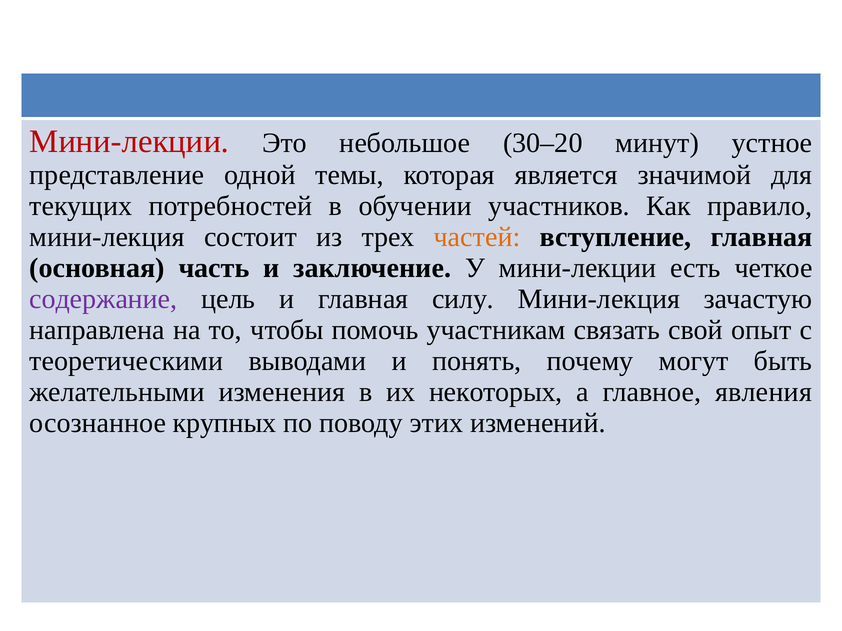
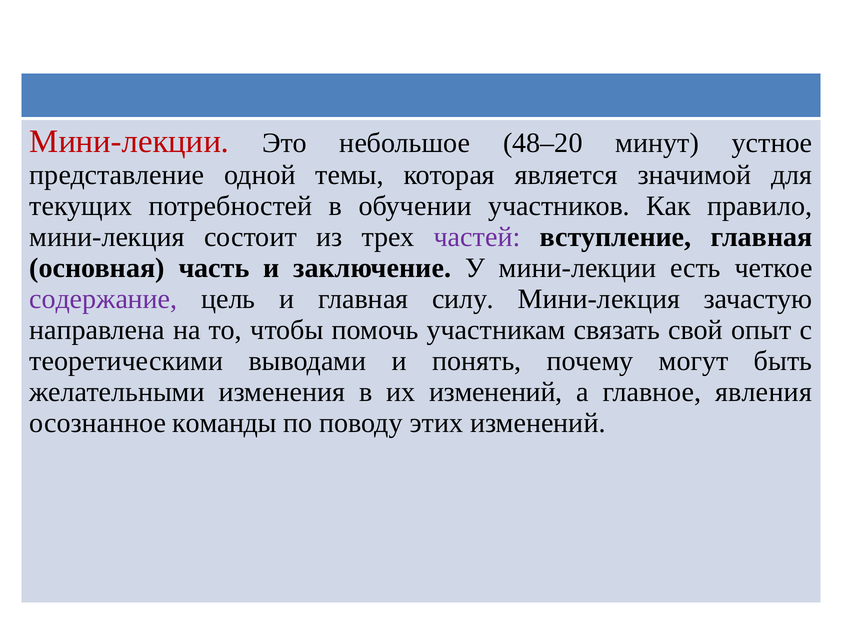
30–20: 30–20 -> 48–20
частей colour: orange -> purple
их некоторых: некоторых -> изменений
крупных: крупных -> команды
